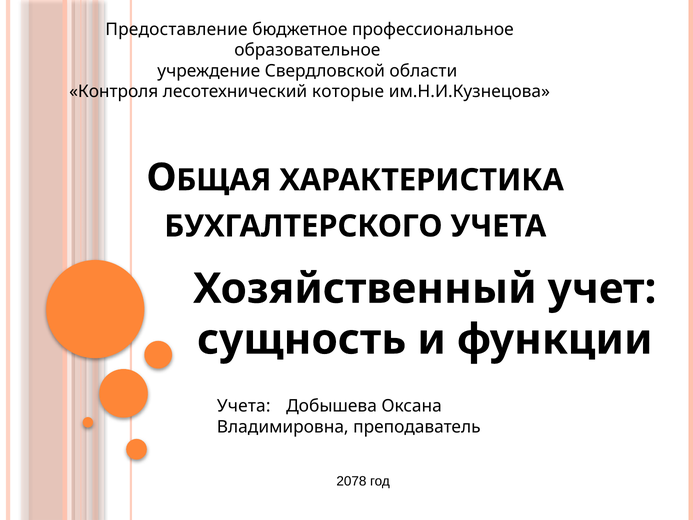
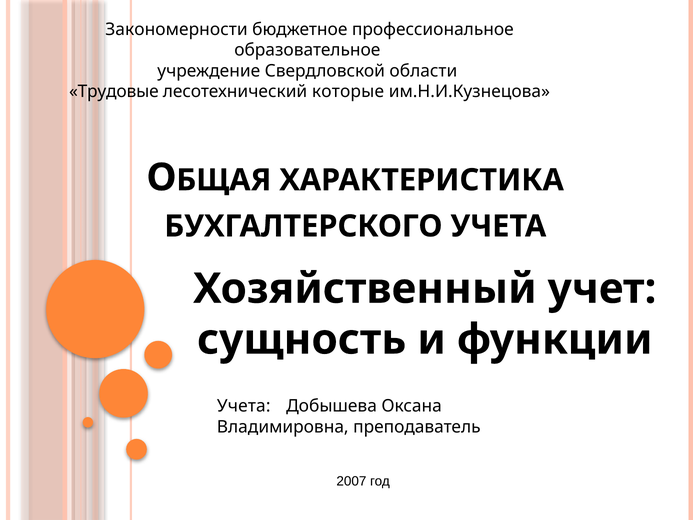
Предоставление: Предоставление -> Закономерности
Контроля: Контроля -> Трудовые
2078: 2078 -> 2007
